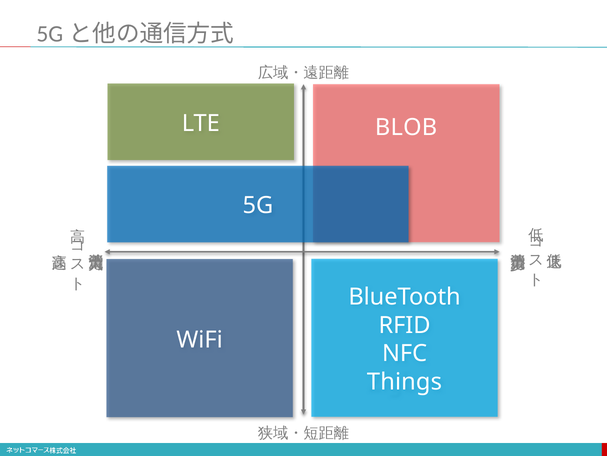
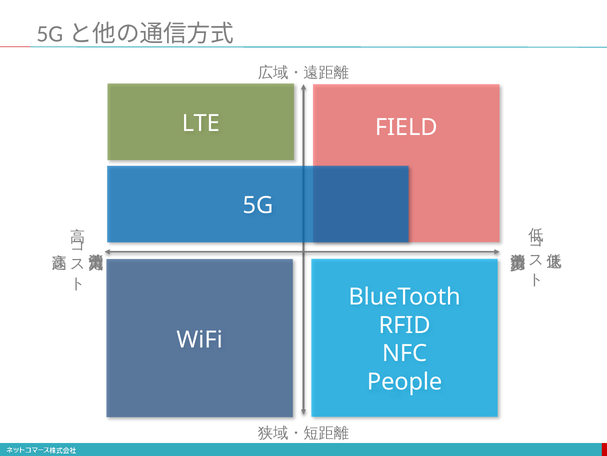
BLOB: BLOB -> FIELD
Things: Things -> People
